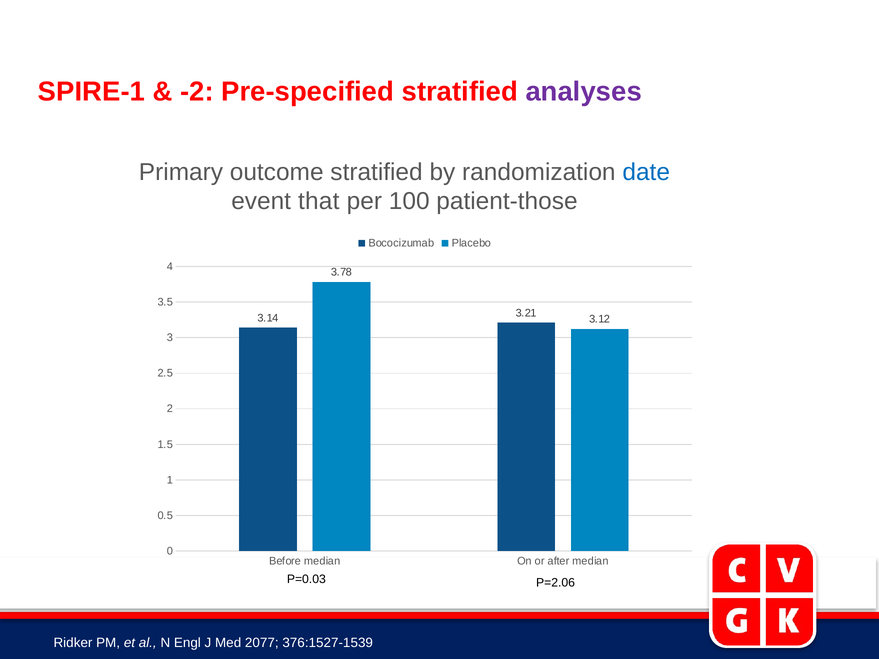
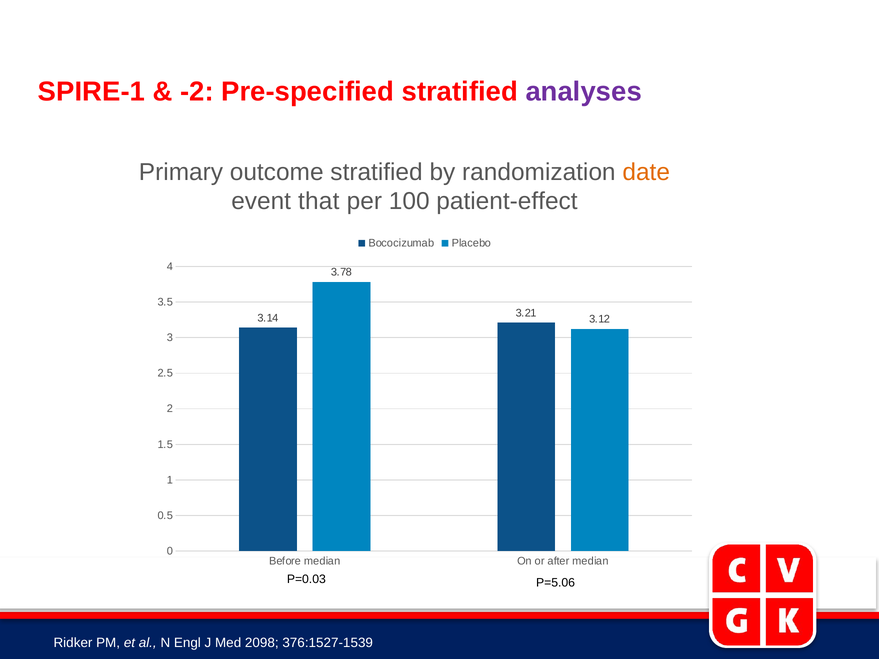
date colour: blue -> orange
patient-those: patient-those -> patient-effect
P=2.06: P=2.06 -> P=5.06
2077: 2077 -> 2098
